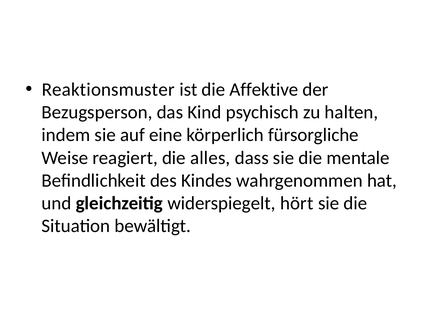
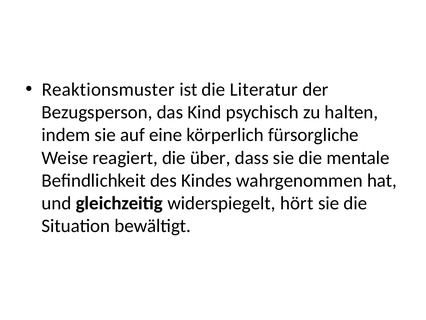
Affektive: Affektive -> Literatur
alles: alles -> über
